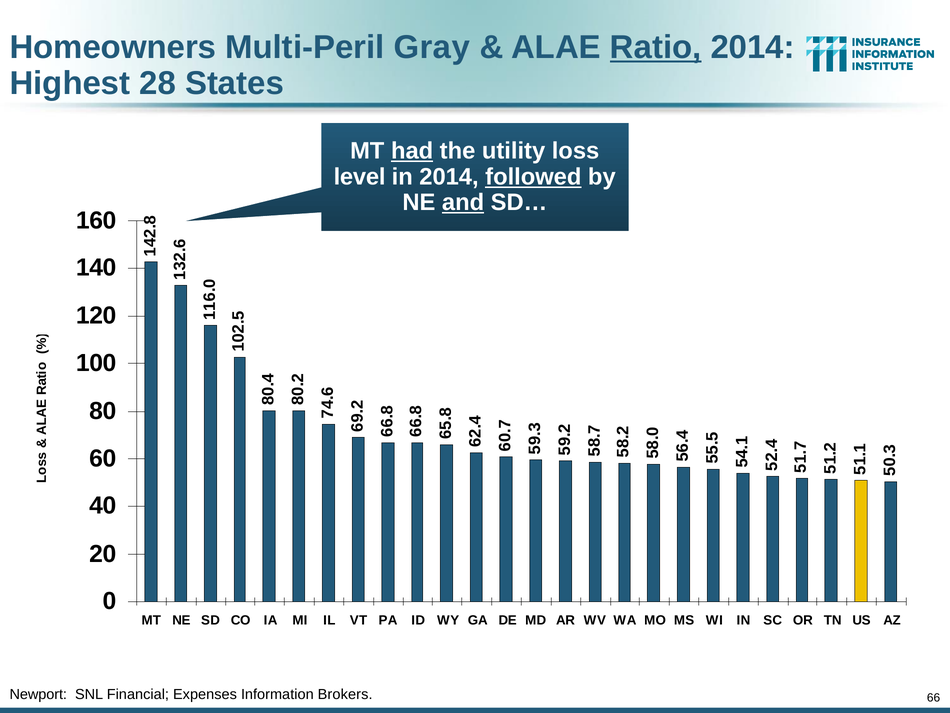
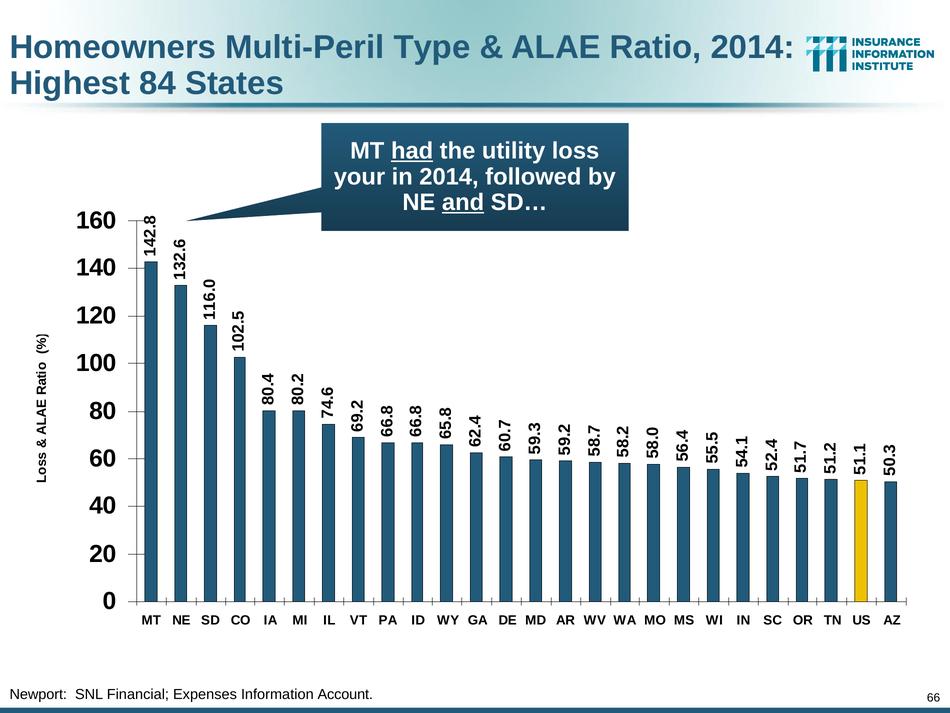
Gray: Gray -> Type
Ratio underline: present -> none
28: 28 -> 84
level: level -> your
followed underline: present -> none
Brokers: Brokers -> Account
